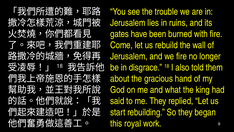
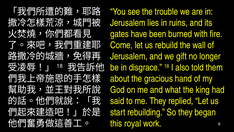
we fire: fire -> gift
